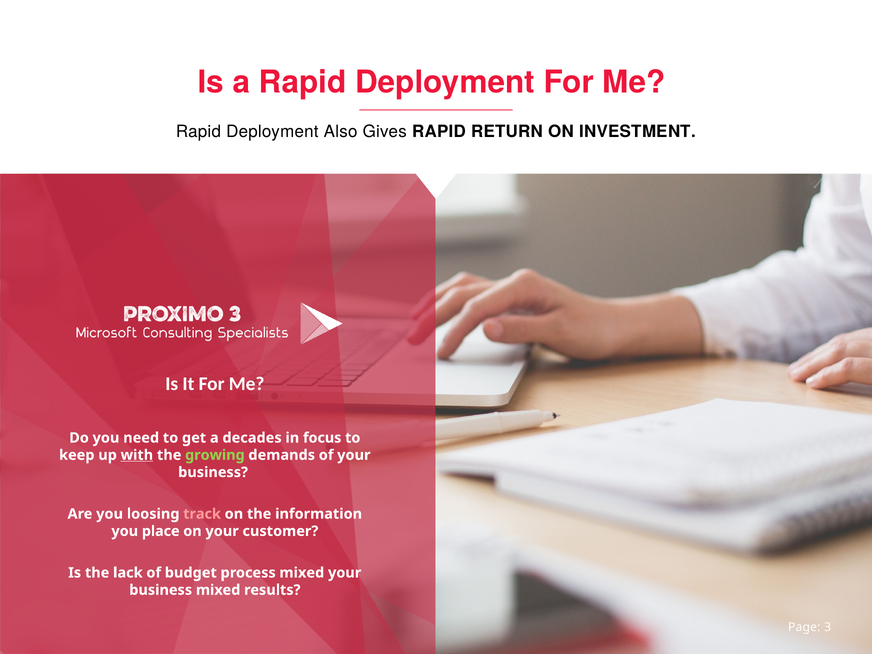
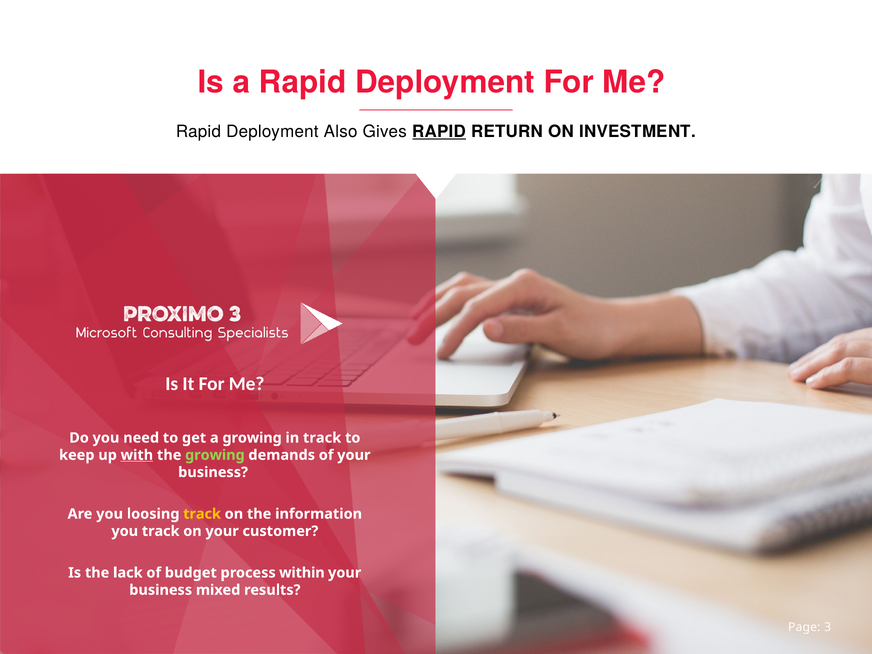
RAPID at (439, 132) underline: none -> present
a decades: decades -> growing
in focus: focus -> track
track at (202, 514) colour: pink -> yellow
you place: place -> track
process mixed: mixed -> within
